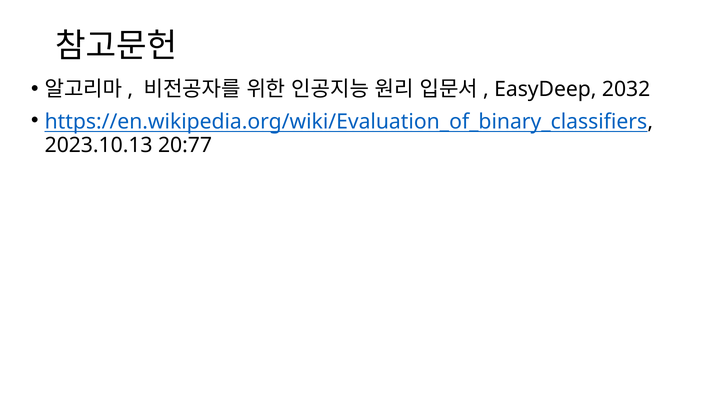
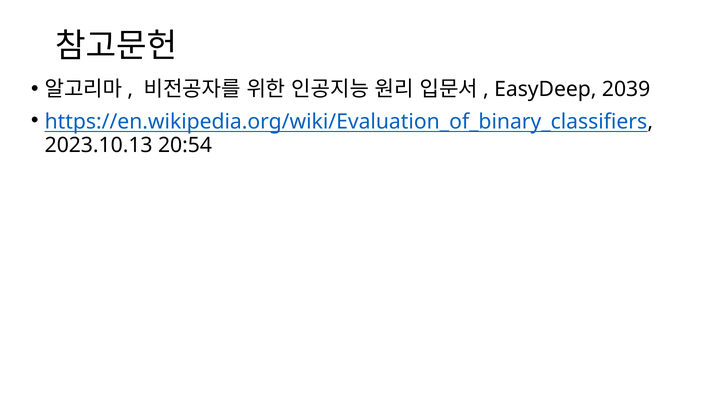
2032: 2032 -> 2039
20:77: 20:77 -> 20:54
